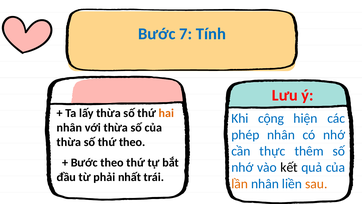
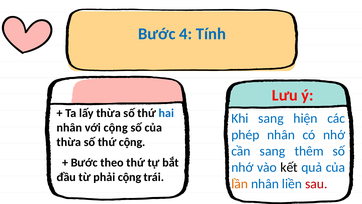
7: 7 -> 4
hai colour: orange -> blue
Khi cộng: cộng -> sang
với thừa: thừa -> cộng
thứ theo: theo -> cộng
cần thực: thực -> sang
phải nhất: nhất -> cộng
sau colour: orange -> red
